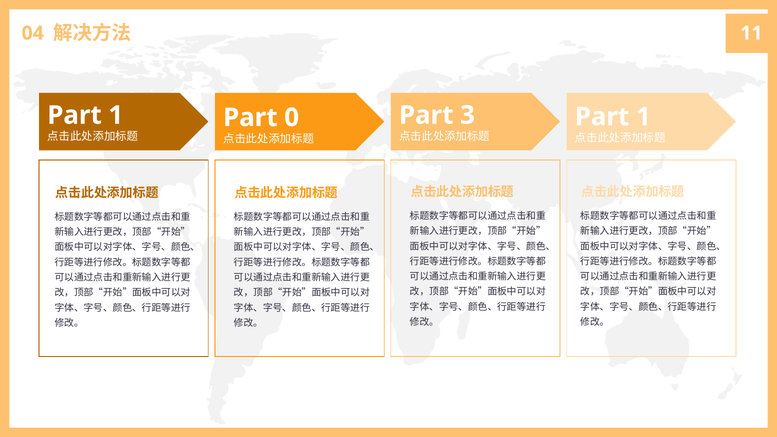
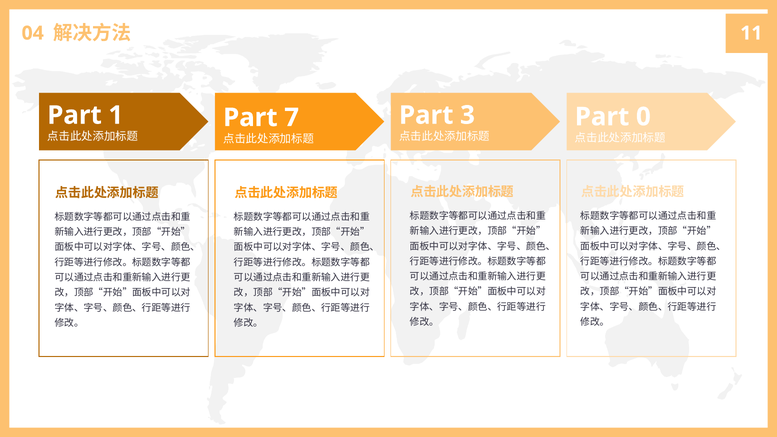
0: 0 -> 7
1 at (643, 117): 1 -> 0
